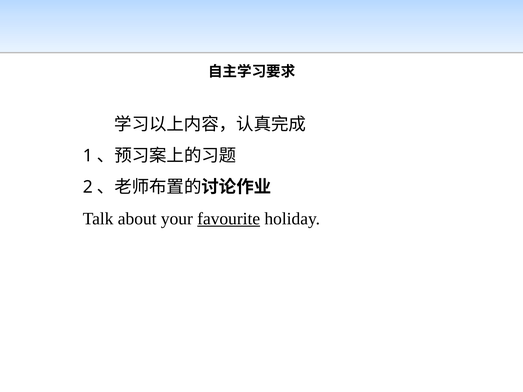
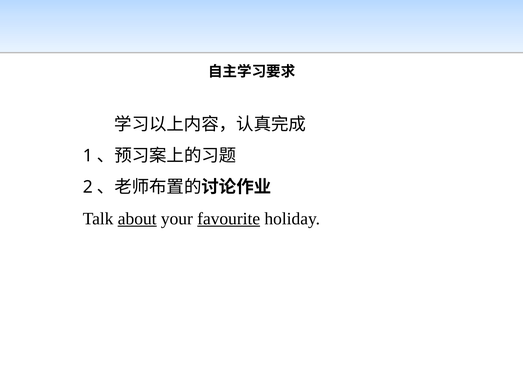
about underline: none -> present
